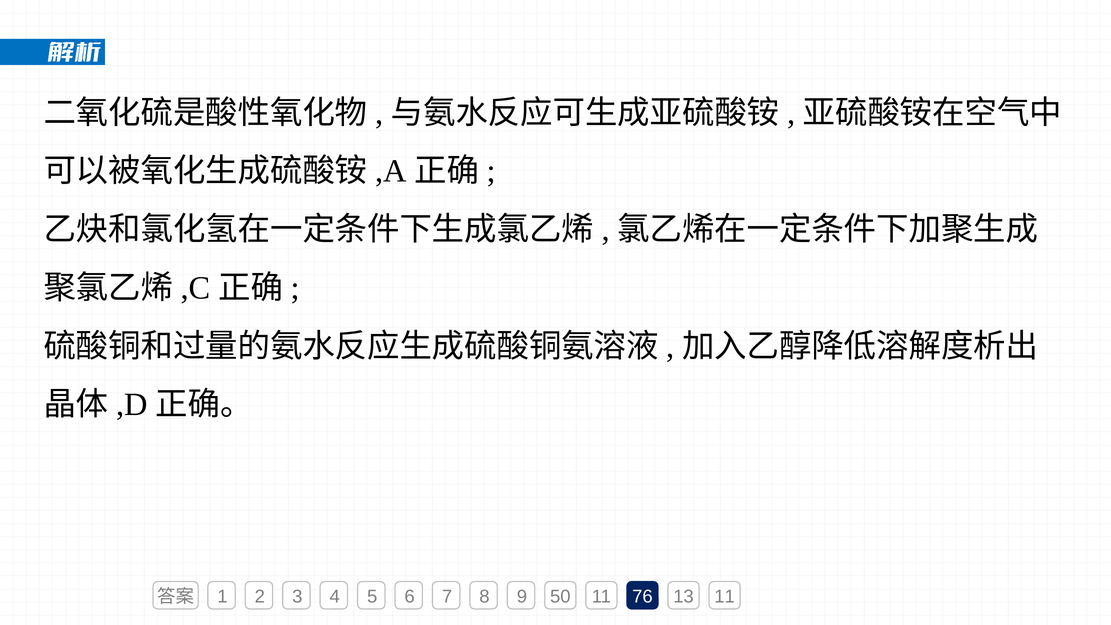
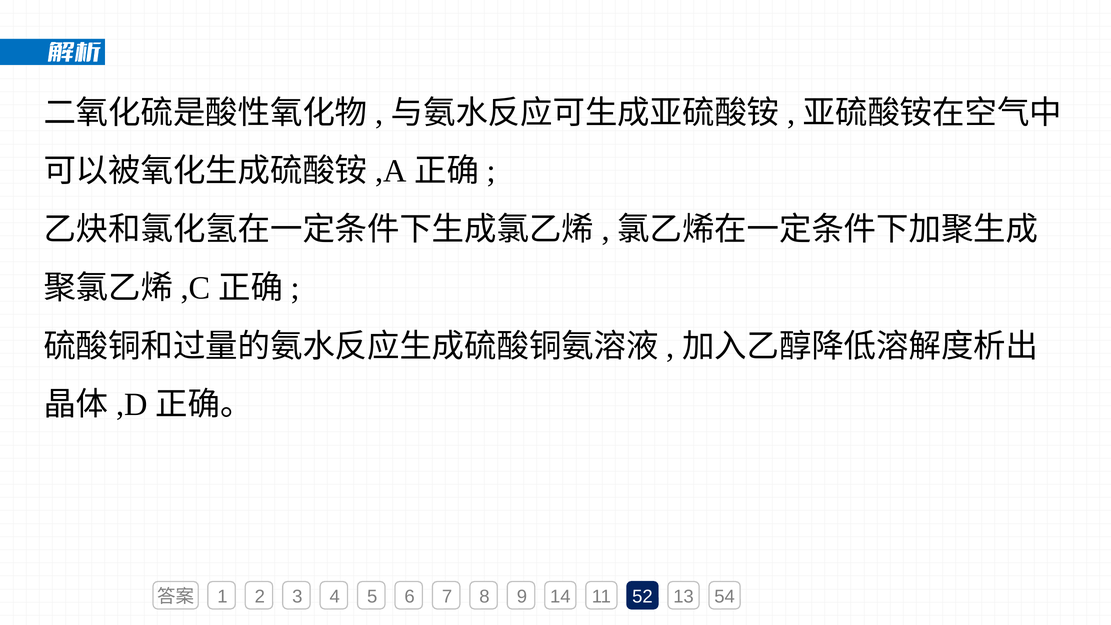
50: 50 -> 14
76: 76 -> 52
13 11: 11 -> 54
